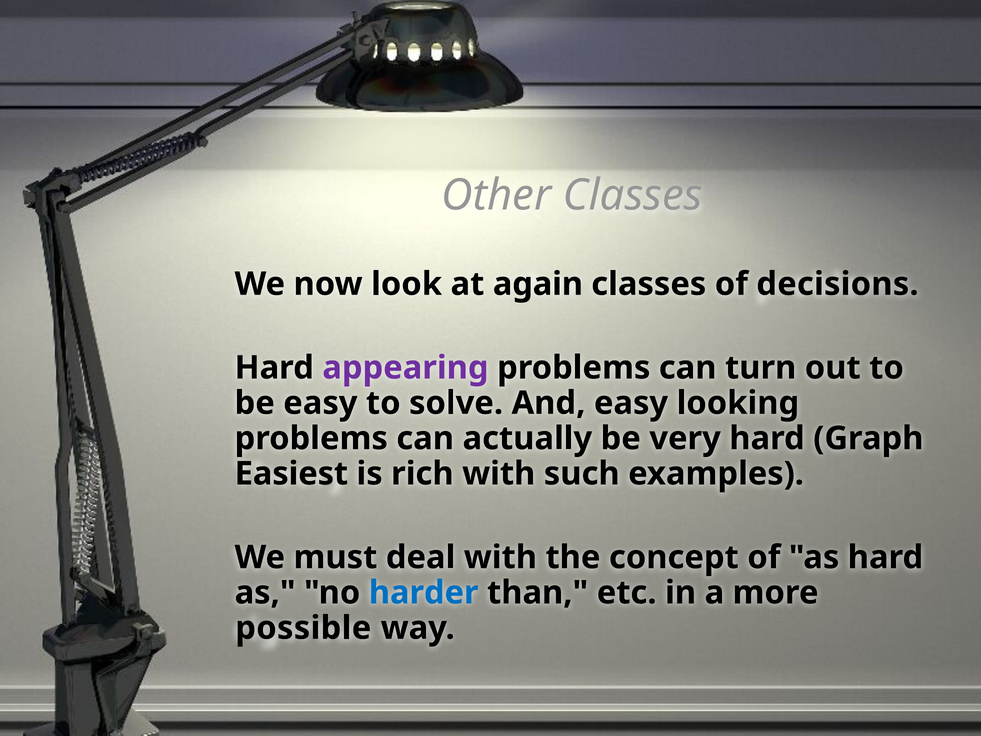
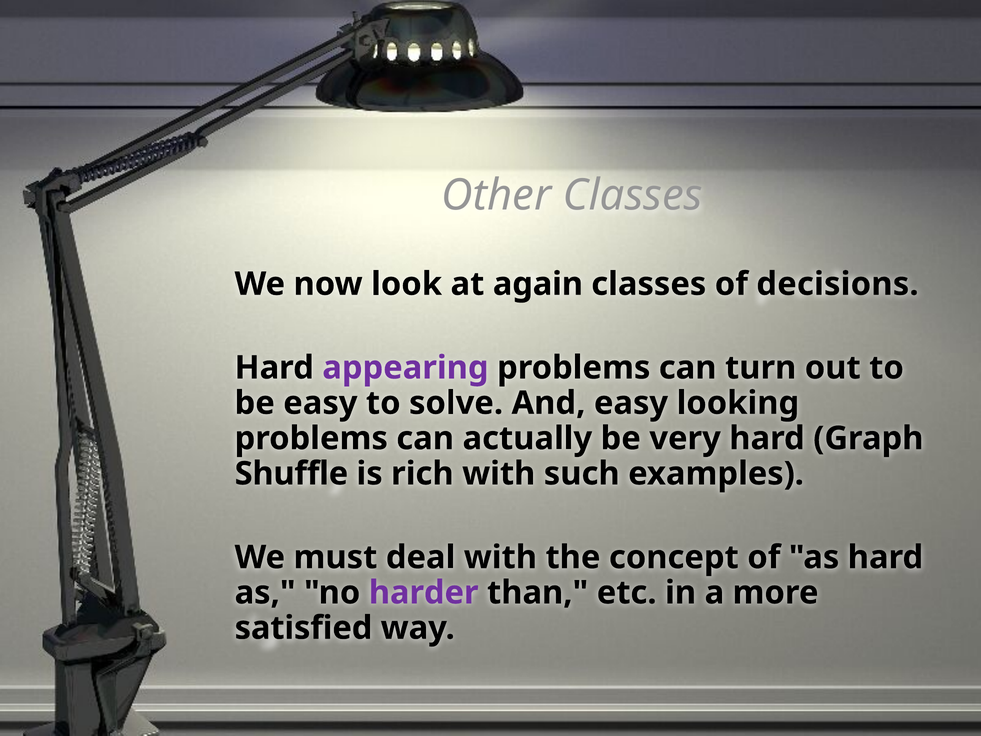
Easiest: Easiest -> Shuffle
harder colour: blue -> purple
possible: possible -> satisfied
